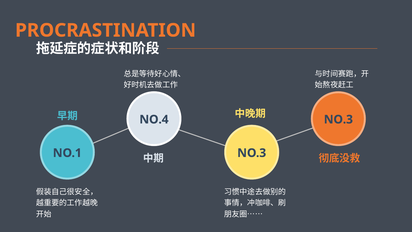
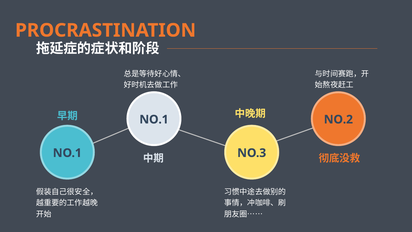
NO.4 at (154, 119): NO.4 -> NO.1
NO.3 at (338, 119): NO.3 -> NO.2
